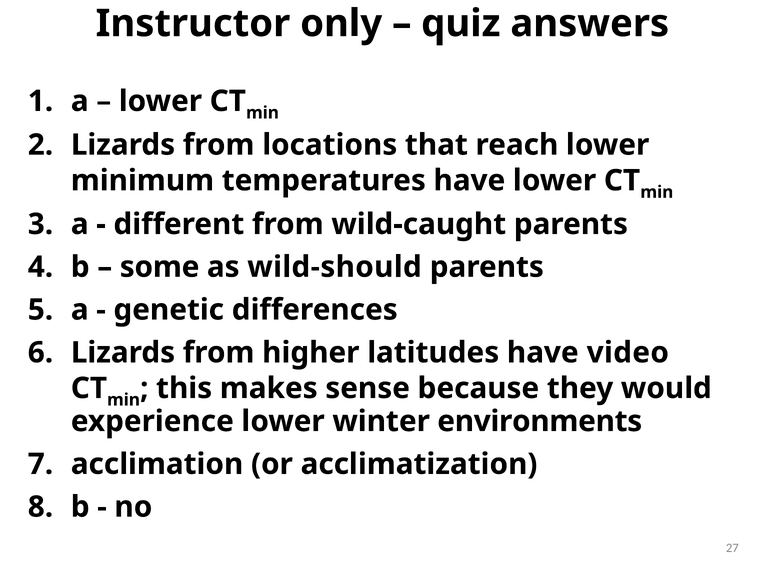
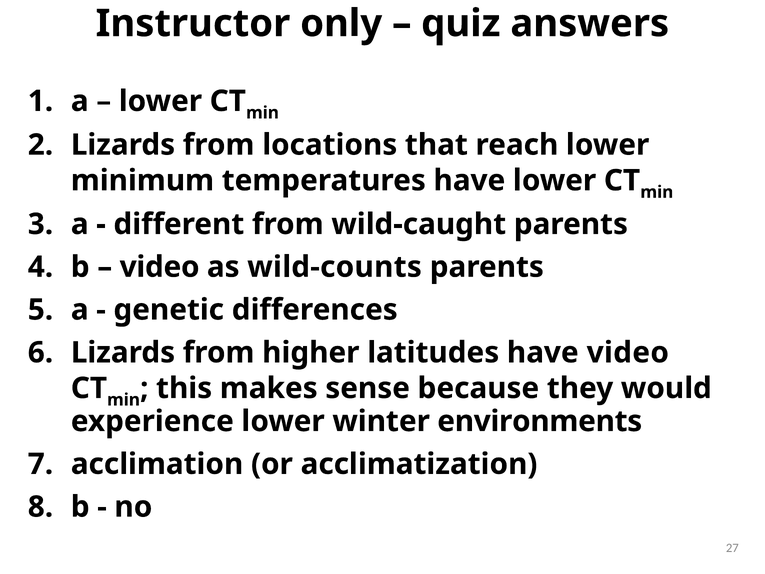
some at (160, 267): some -> video
wild-should: wild-should -> wild-counts
